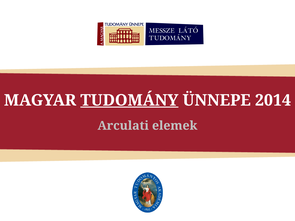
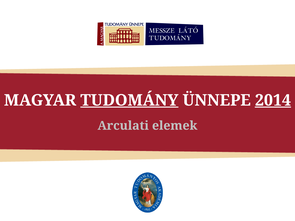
2014 underline: none -> present
